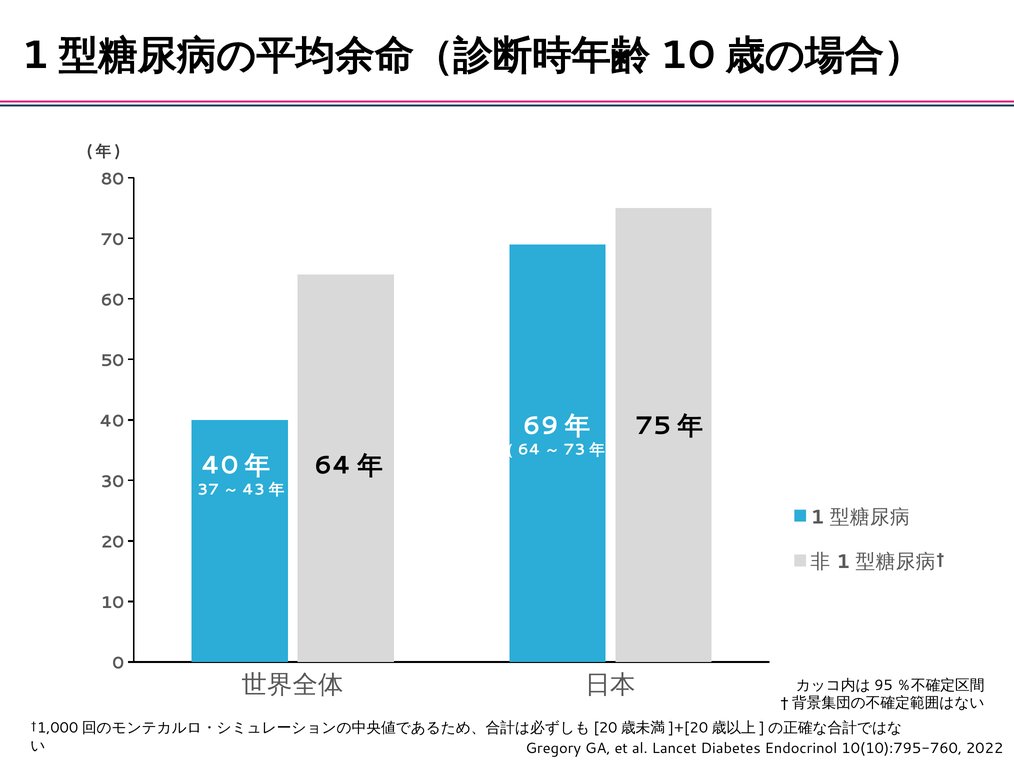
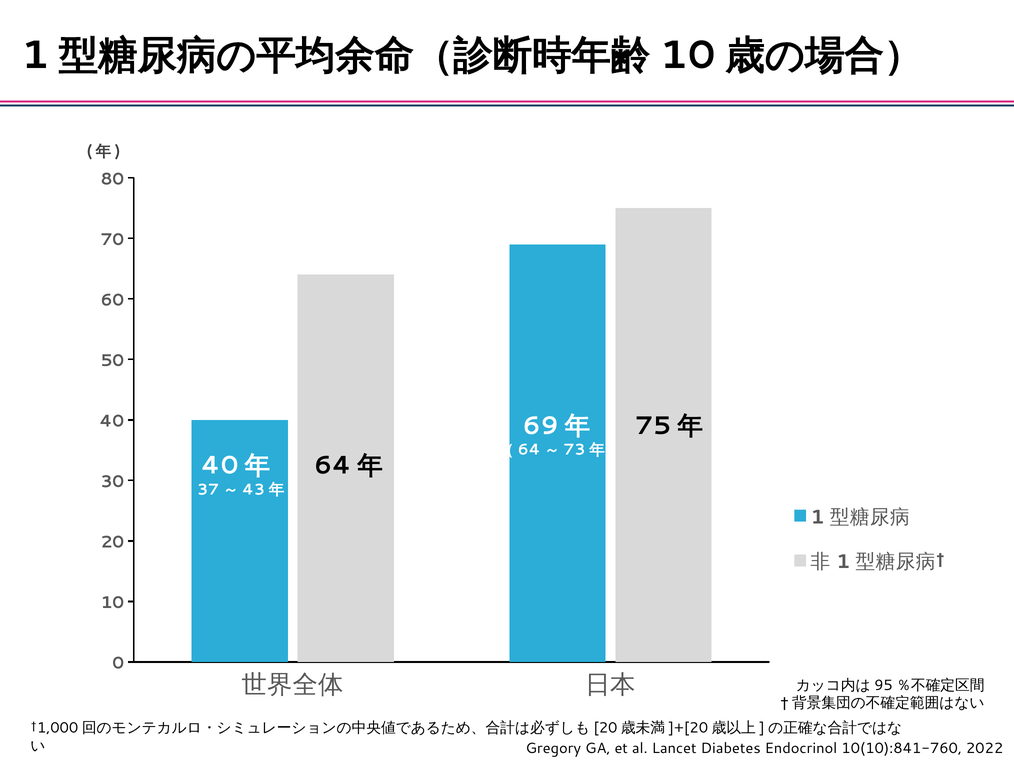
10(10):795-760: 10(10):795-760 -> 10(10):841-760
